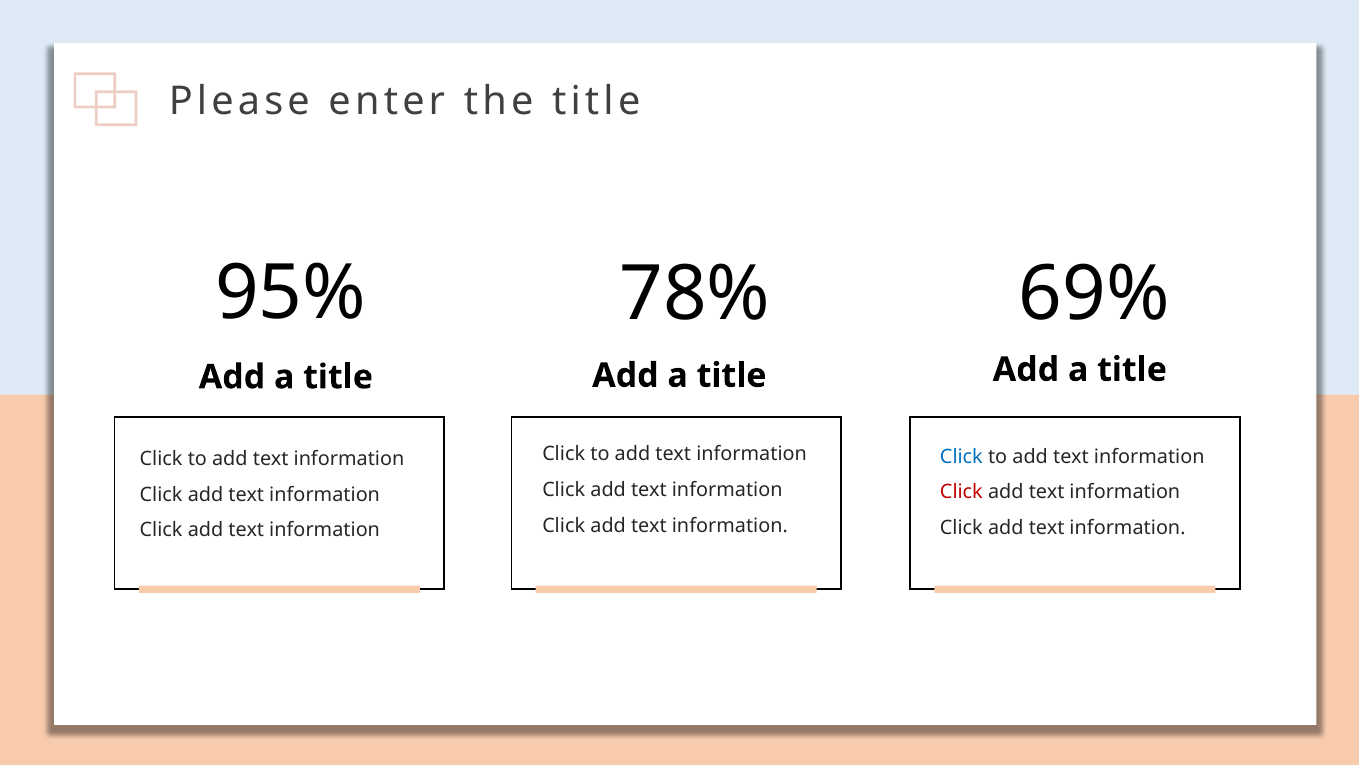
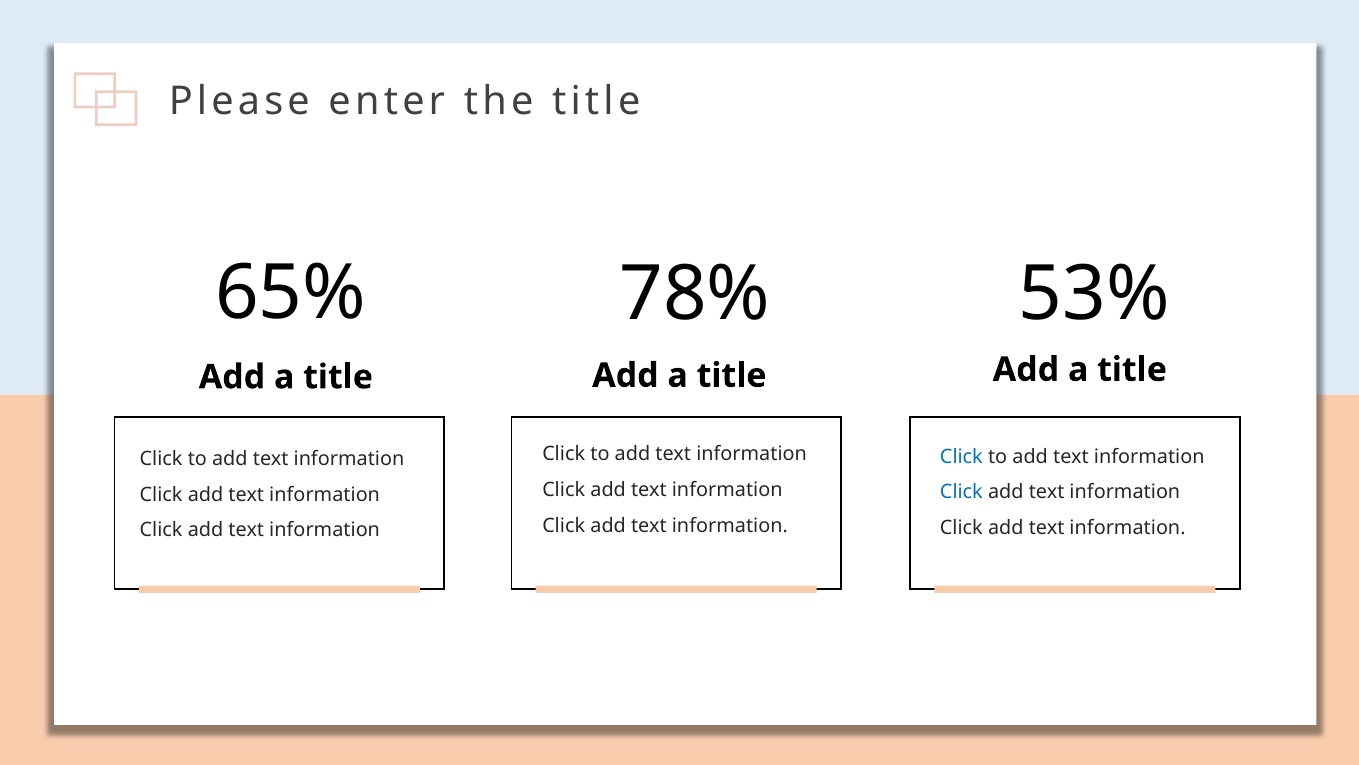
95%: 95% -> 65%
69%: 69% -> 53%
Click at (961, 492) colour: red -> blue
